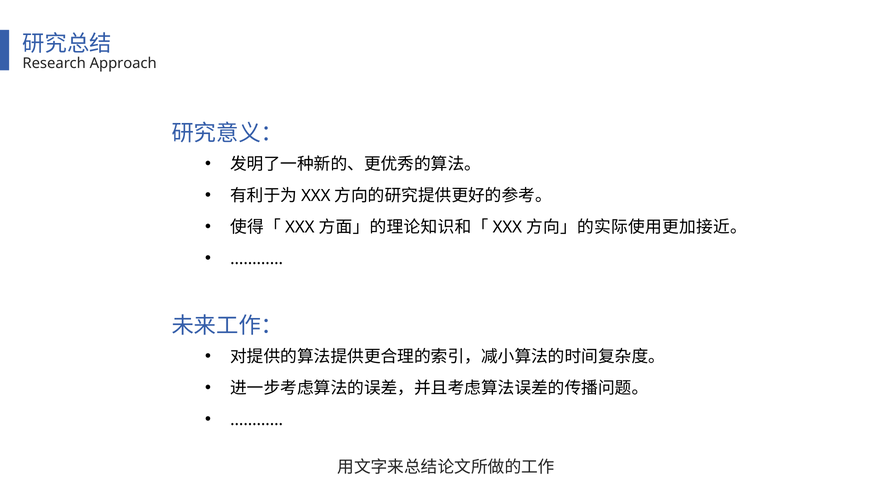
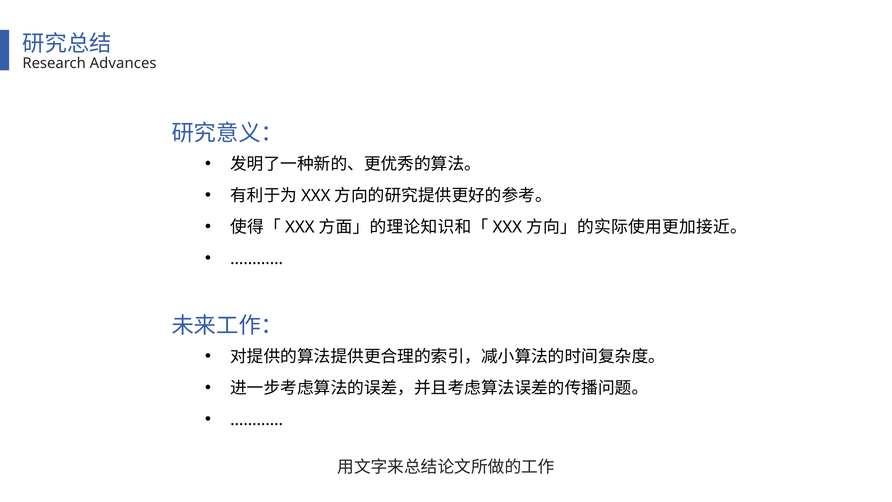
Approach: Approach -> Advances
